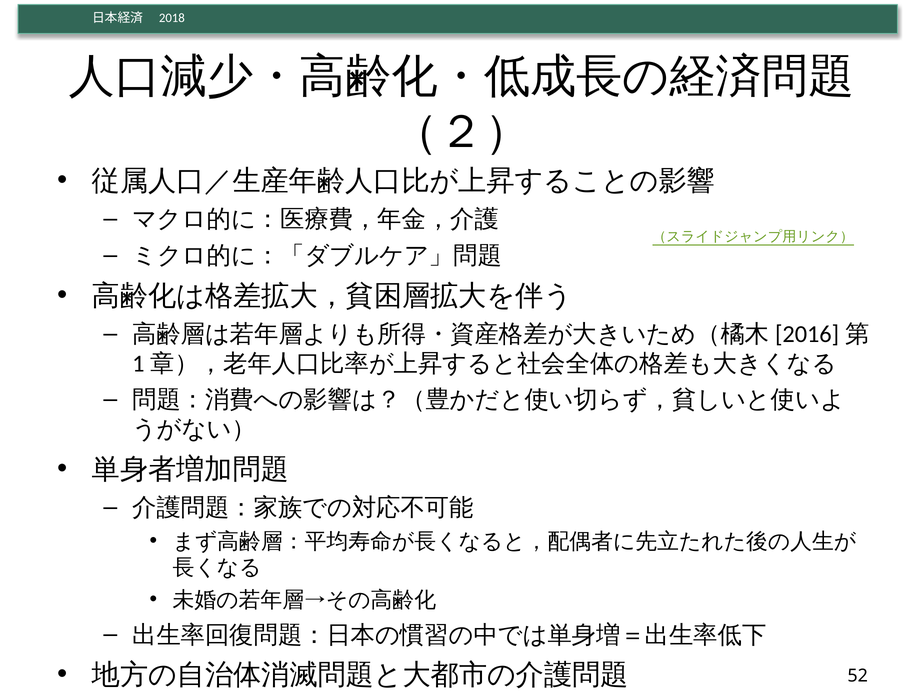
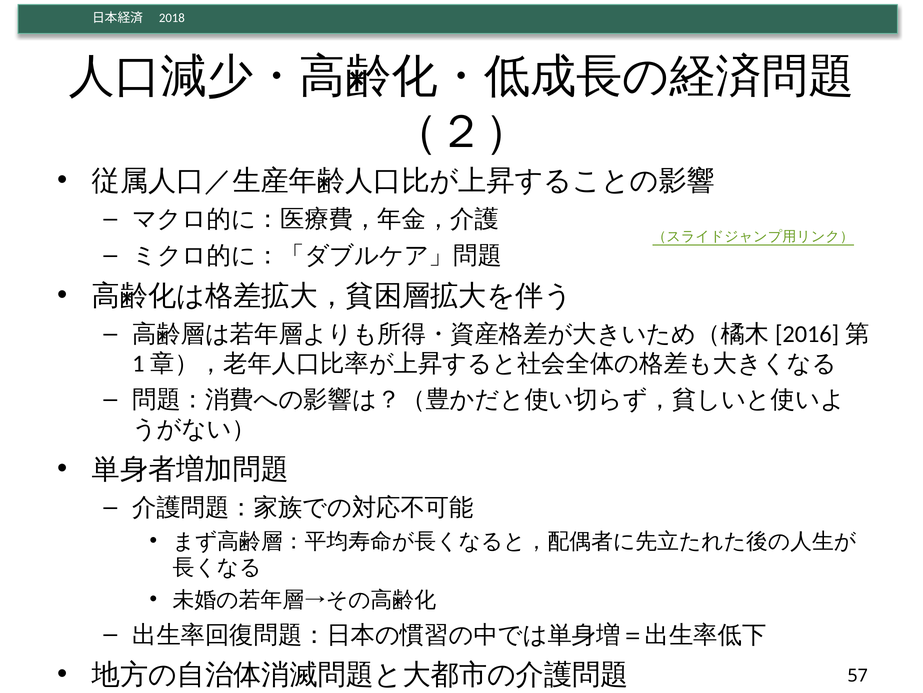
52: 52 -> 57
